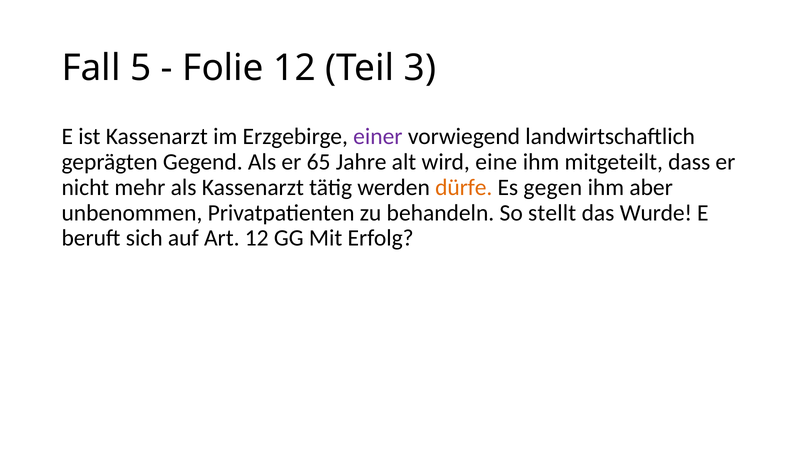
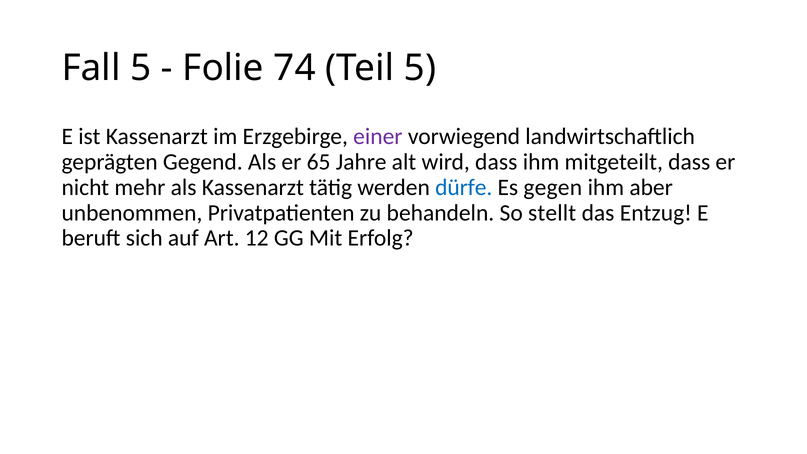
Folie 12: 12 -> 74
Teil 3: 3 -> 5
wird eine: eine -> dass
dürfe colour: orange -> blue
Wurde: Wurde -> Entzug
